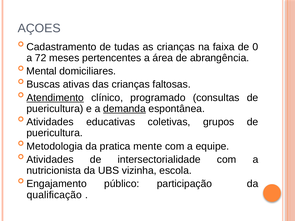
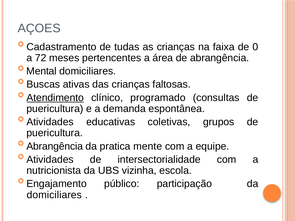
demanda underline: present -> none
Metodologia at (55, 146): Metodologia -> Abrangência
qualificação at (54, 195): qualificação -> domiciliares
